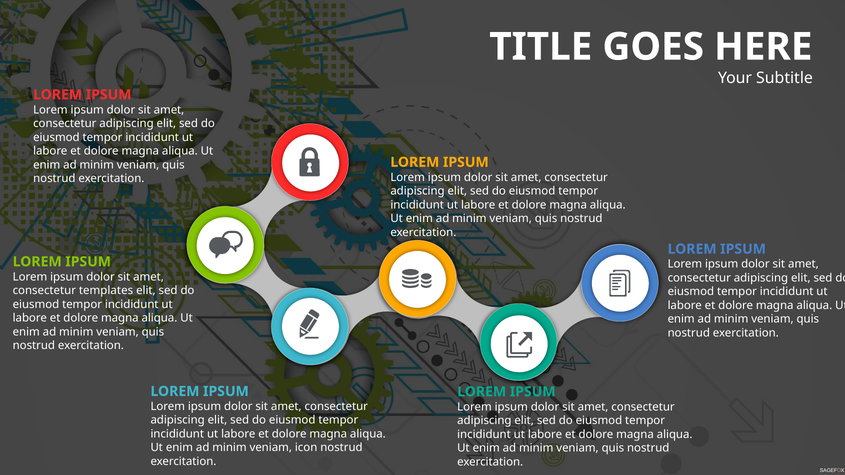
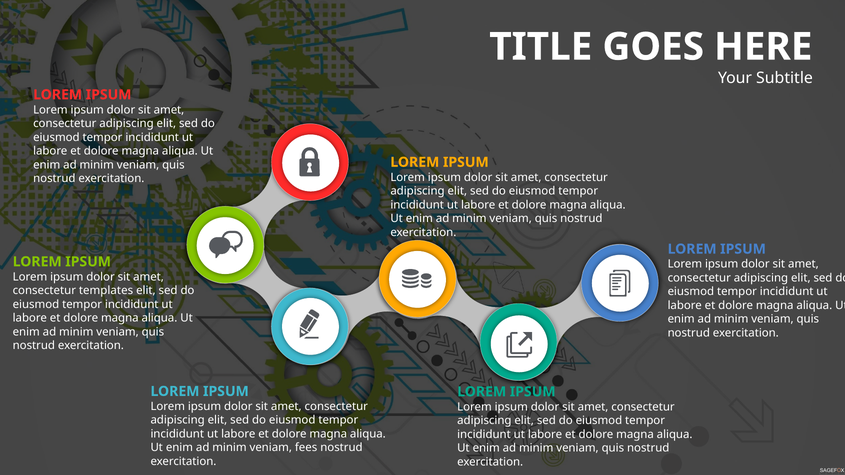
icon: icon -> fees
